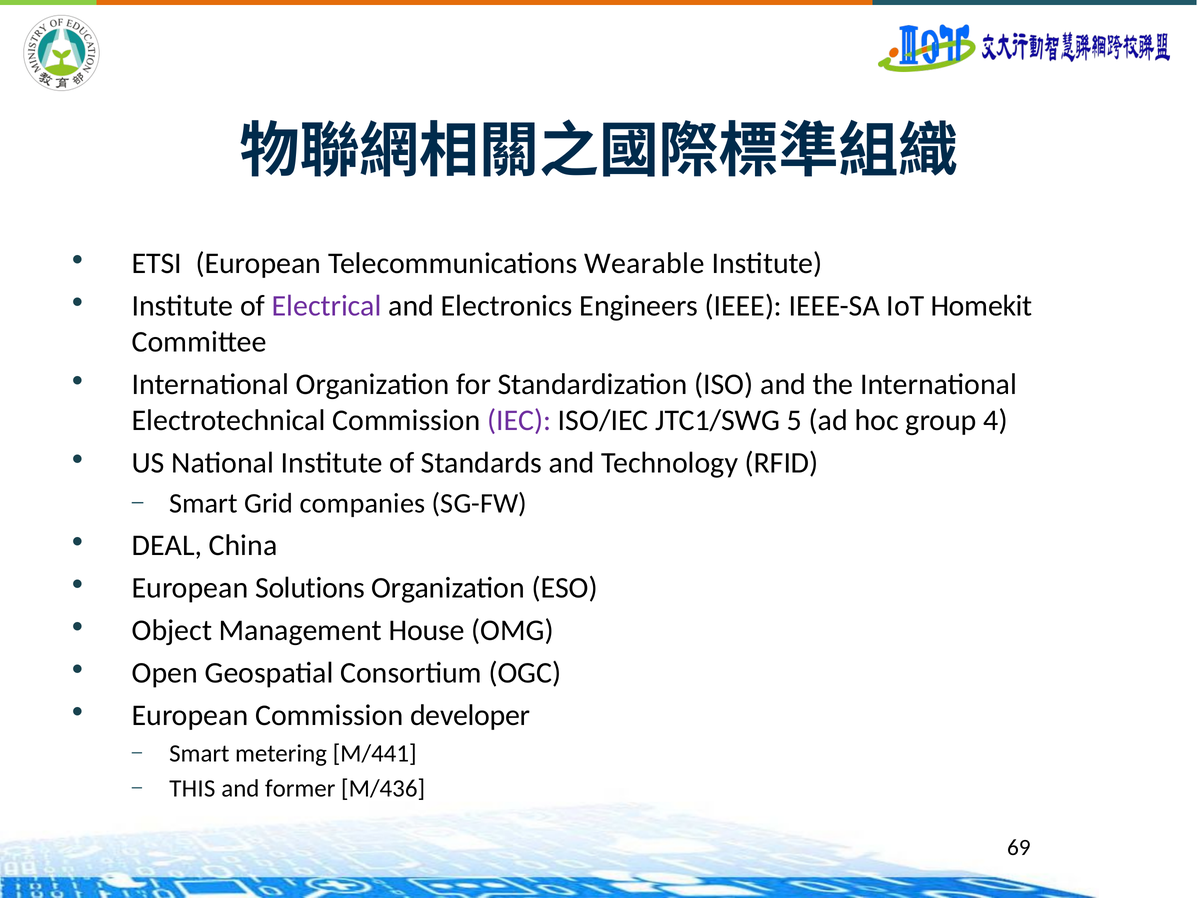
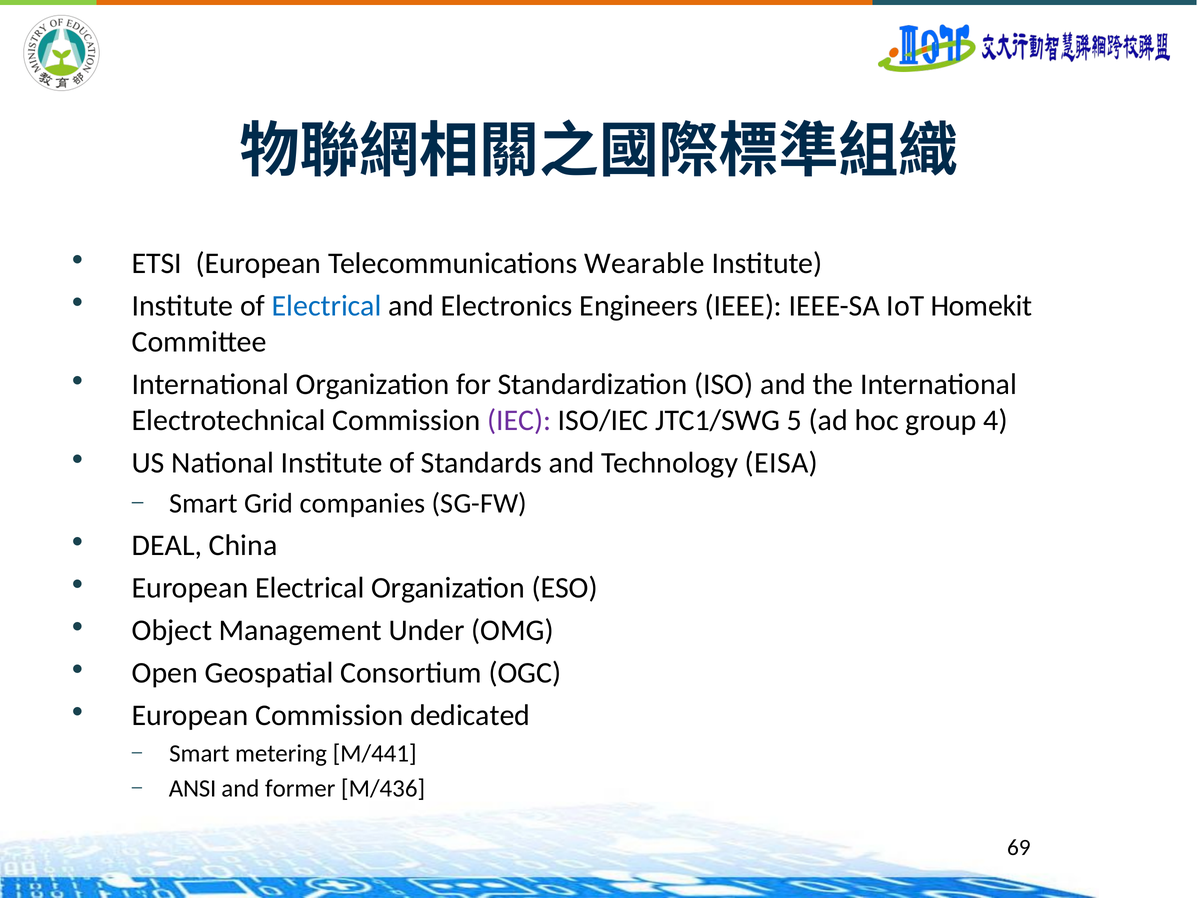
Electrical at (327, 306) colour: purple -> blue
RFID: RFID -> EISA
European Solutions: Solutions -> Electrical
House: House -> Under
developer: developer -> dedicated
THIS: THIS -> ANSI
